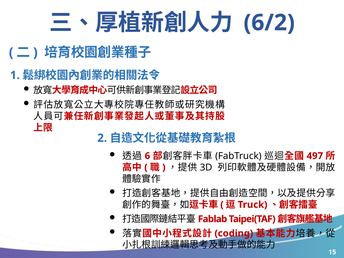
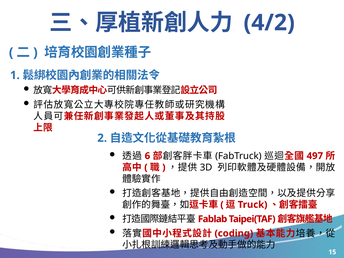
6/2: 6/2 -> 4/2
